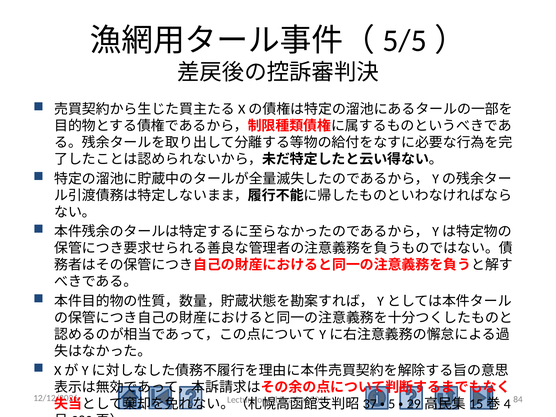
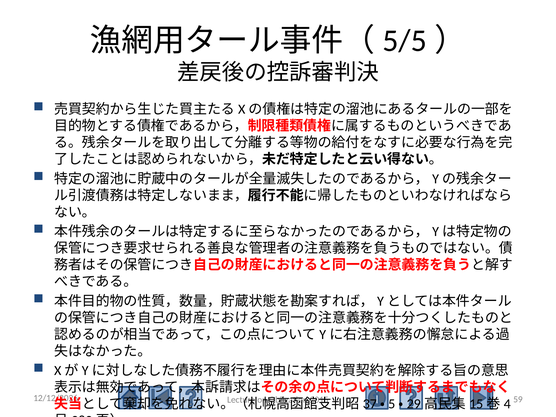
84: 84 -> 59
